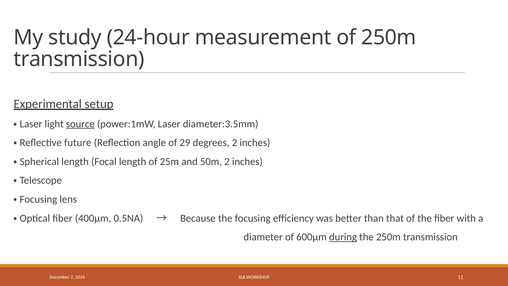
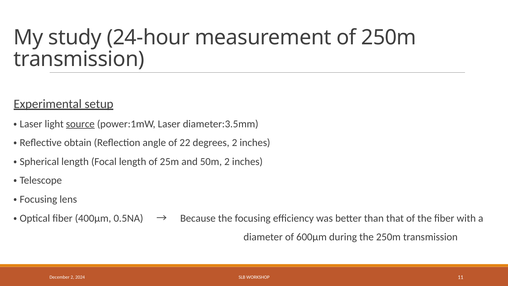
future: future -> obtain
29: 29 -> 22
during underline: present -> none
